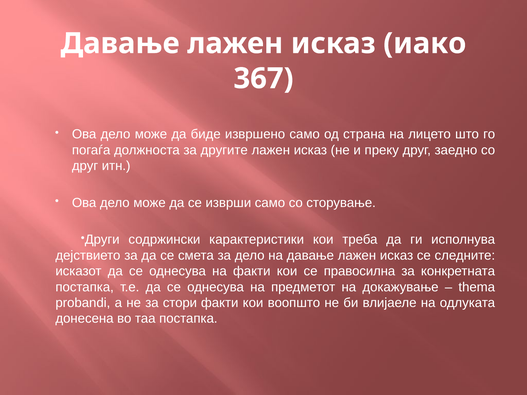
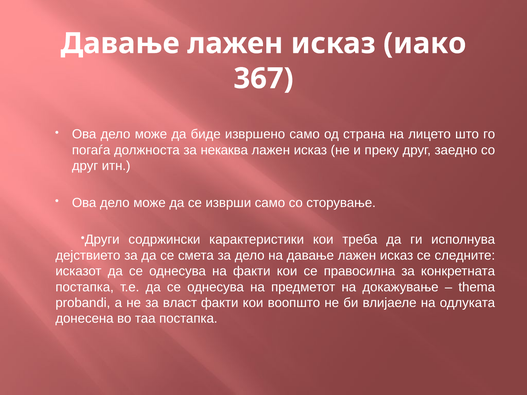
другите: другите -> некаква
стори: стори -> власт
